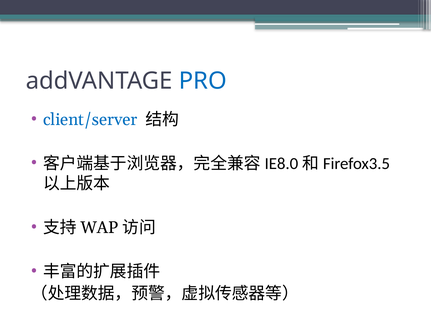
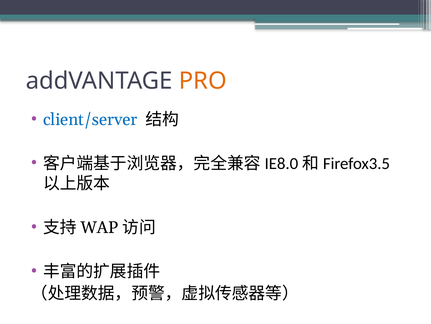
PRO colour: blue -> orange
